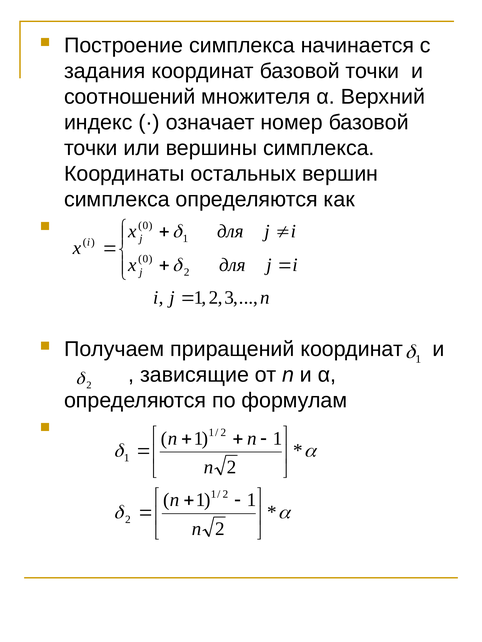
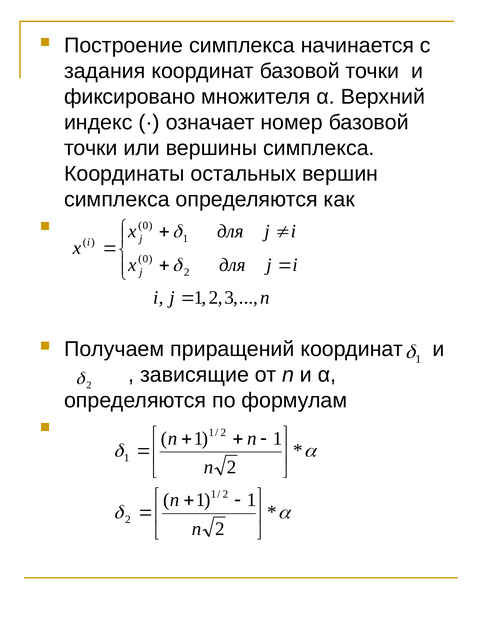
соотношений: соотношений -> фиксировано
